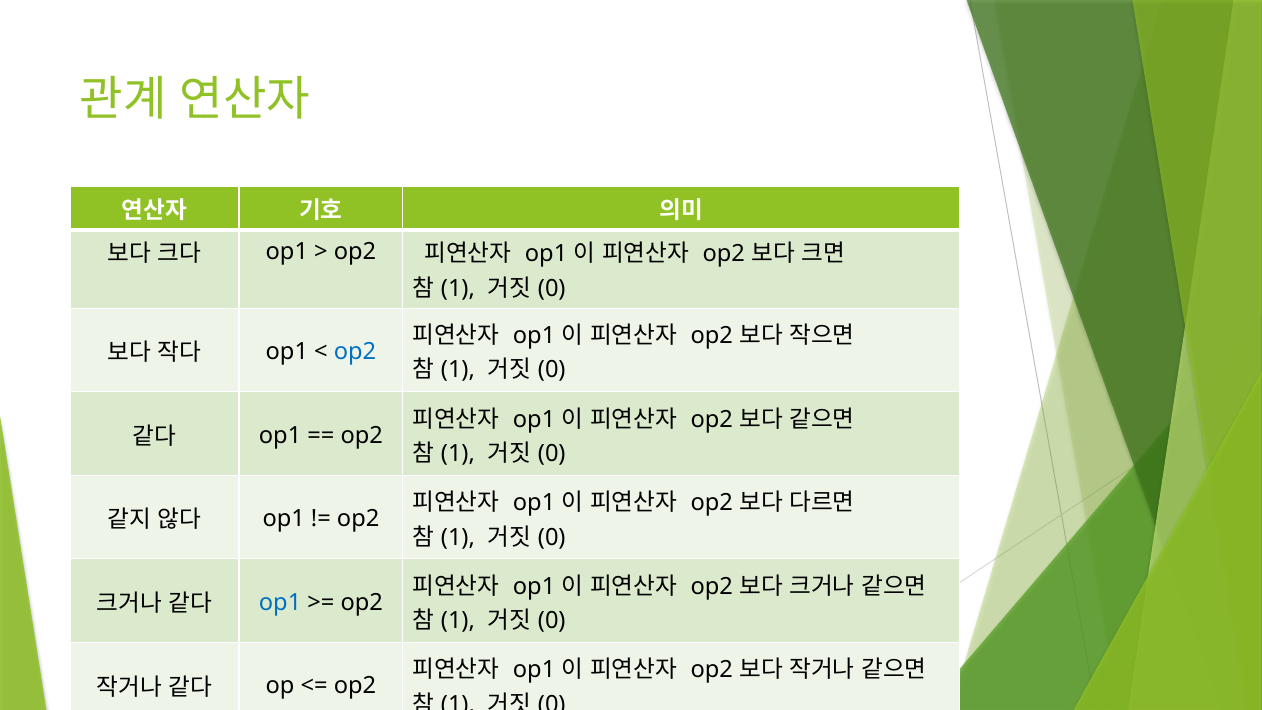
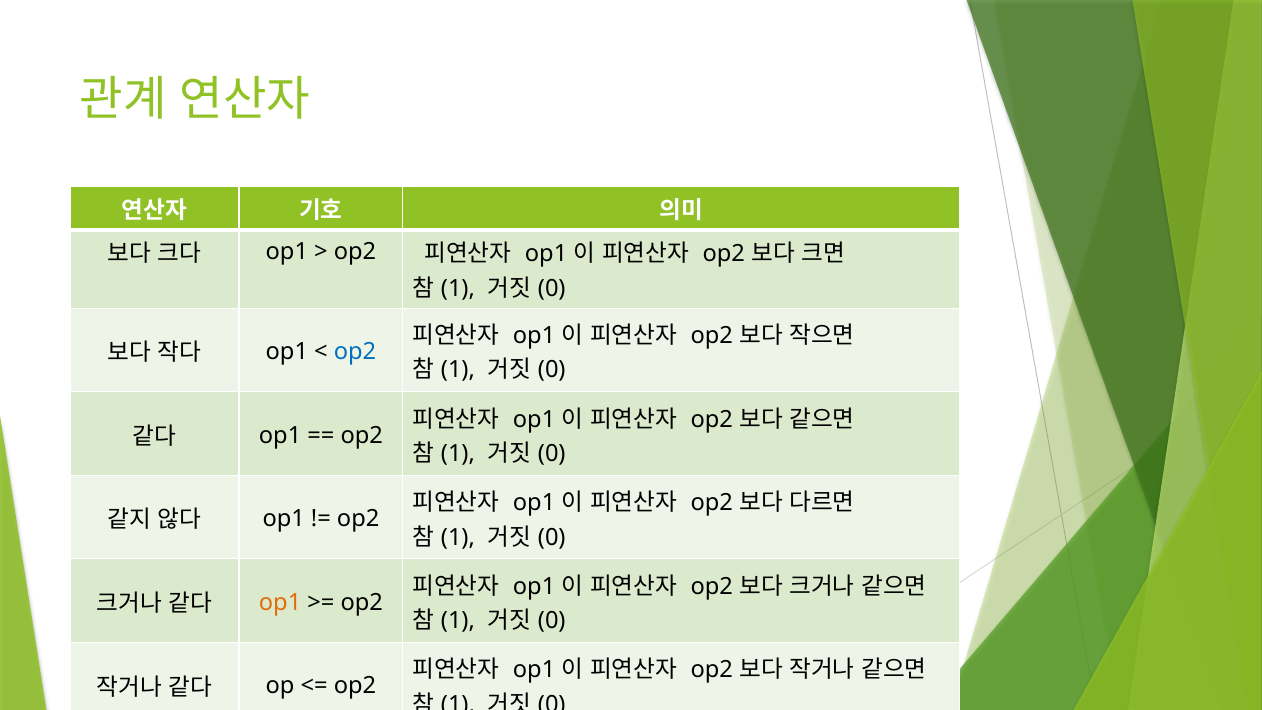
op1 at (280, 602) colour: blue -> orange
